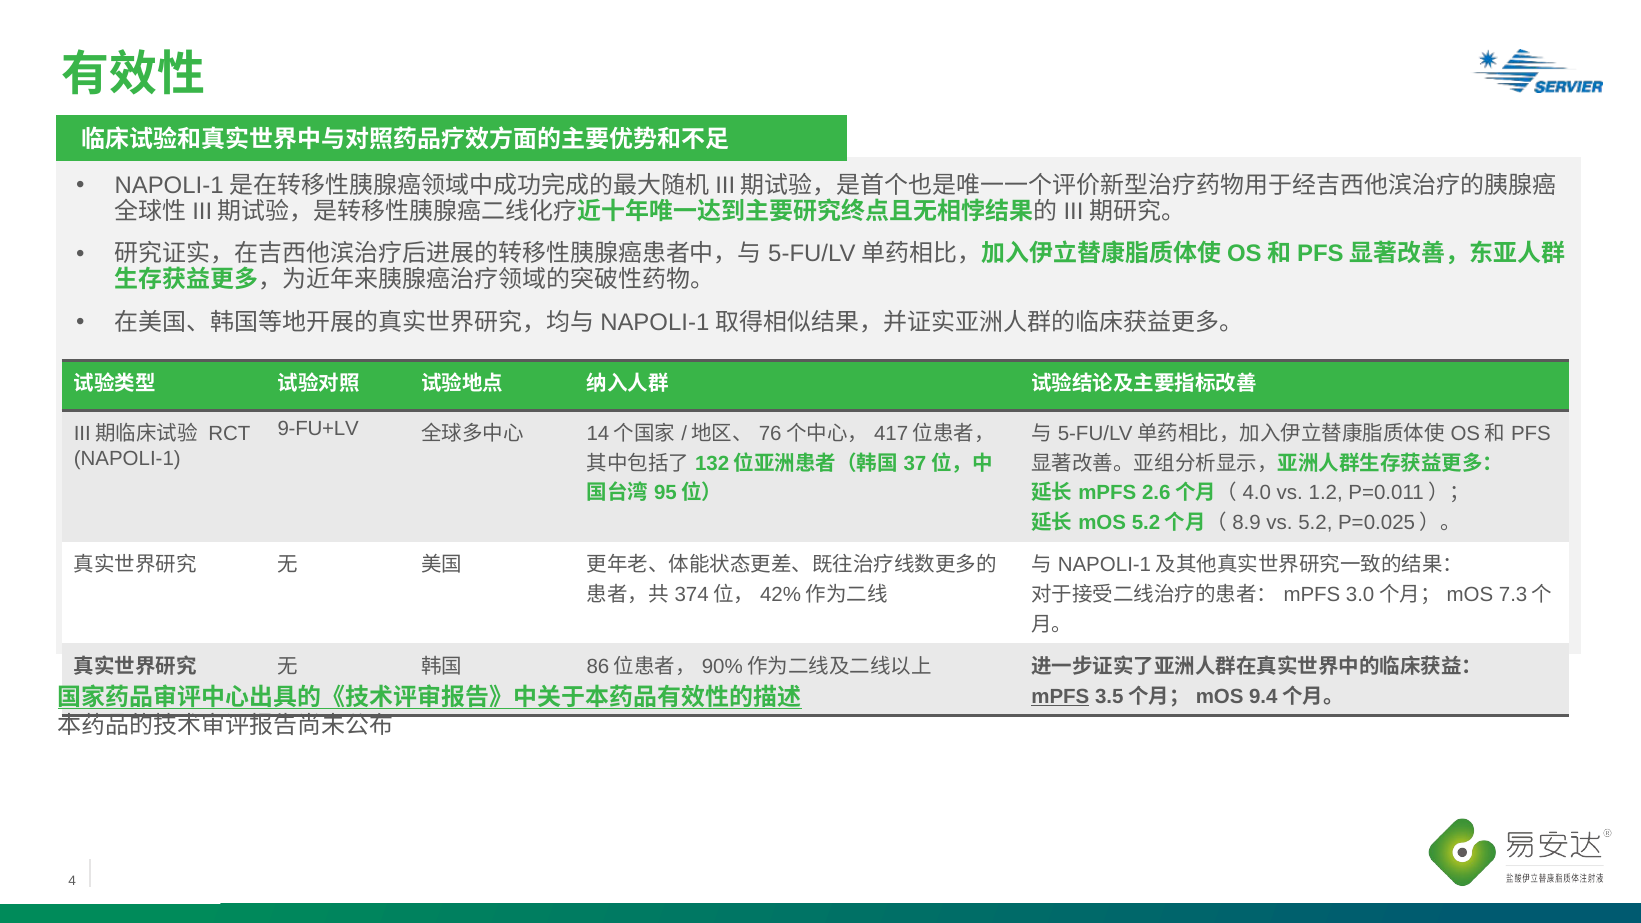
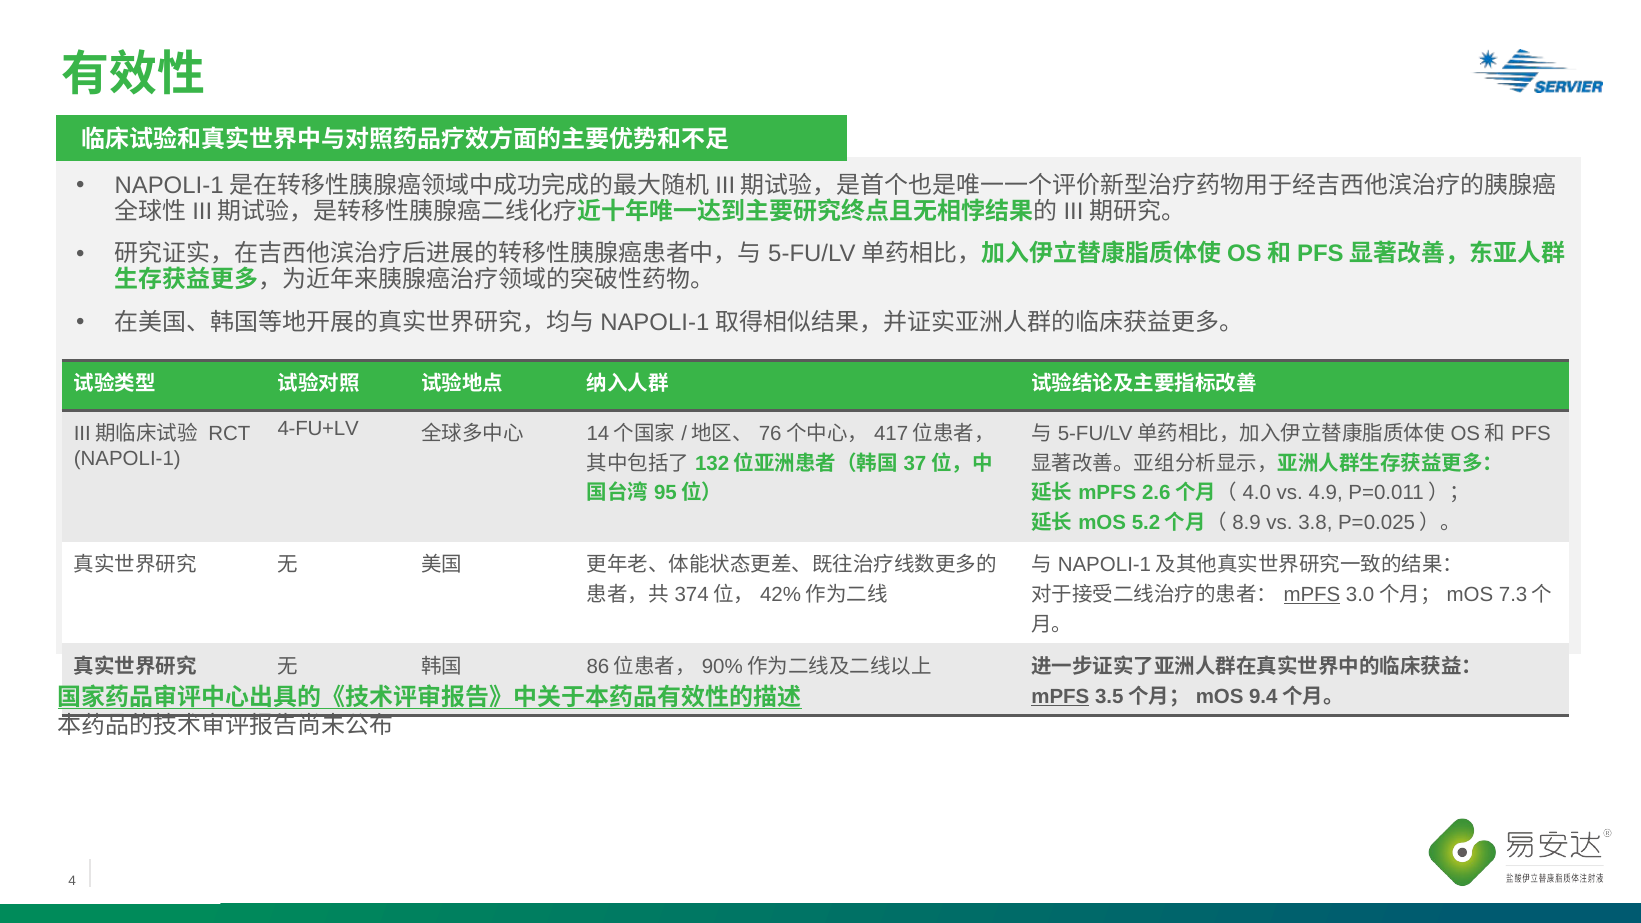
9-FU+LV: 9-FU+LV -> 4-FU+LV
1.2: 1.2 -> 4.9
5.2: 5.2 -> 3.8
mPFS at (1312, 595) underline: none -> present
